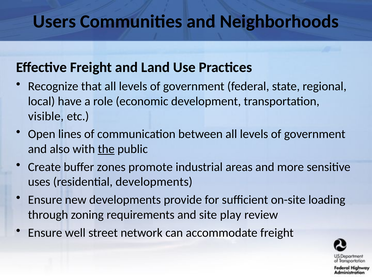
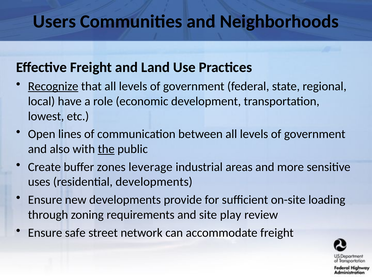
Recognize underline: none -> present
visible: visible -> lowest
promote: promote -> leverage
well: well -> safe
